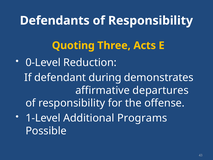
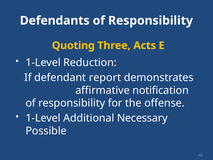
0-Level at (43, 62): 0-Level -> 1-Level
during: during -> report
departures: departures -> notification
Programs: Programs -> Necessary
